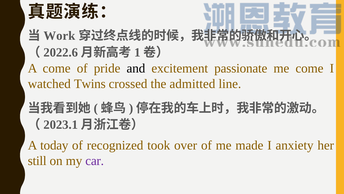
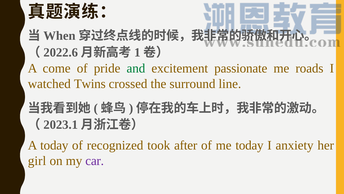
Work: Work -> When
and colour: black -> green
me come: come -> roads
admitted: admitted -> surround
over: over -> after
me made: made -> today
still: still -> girl
